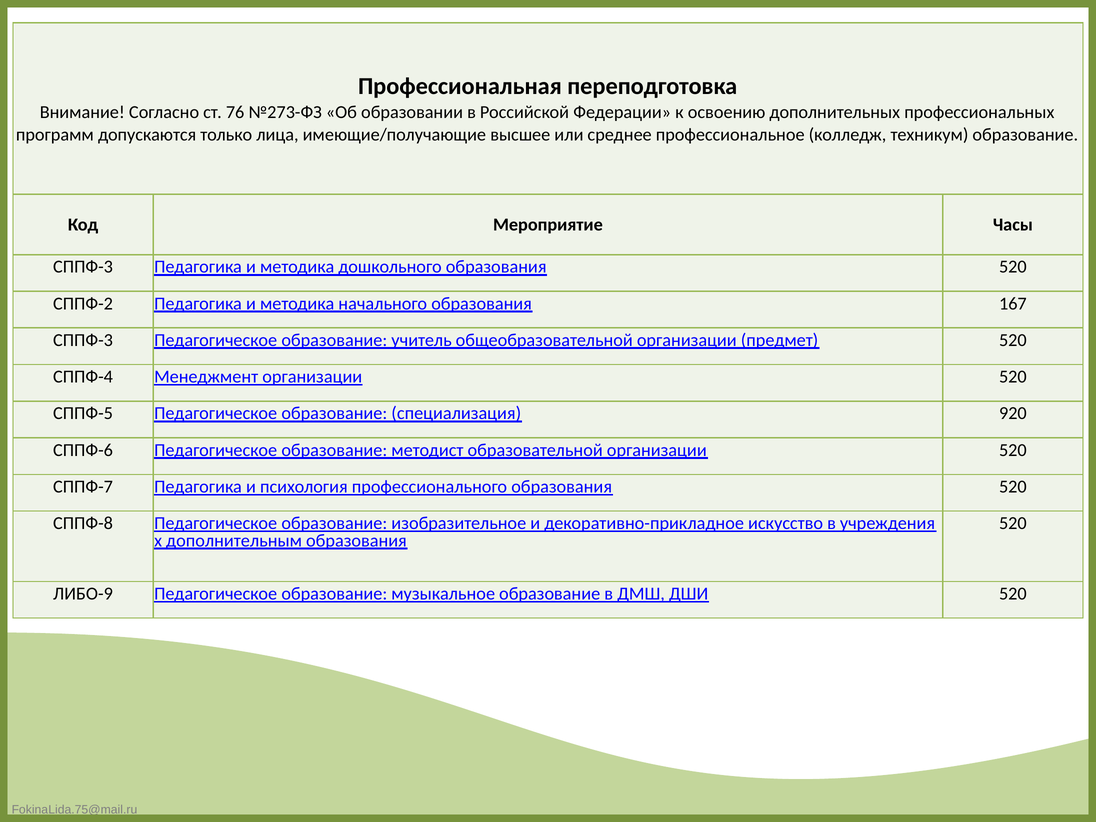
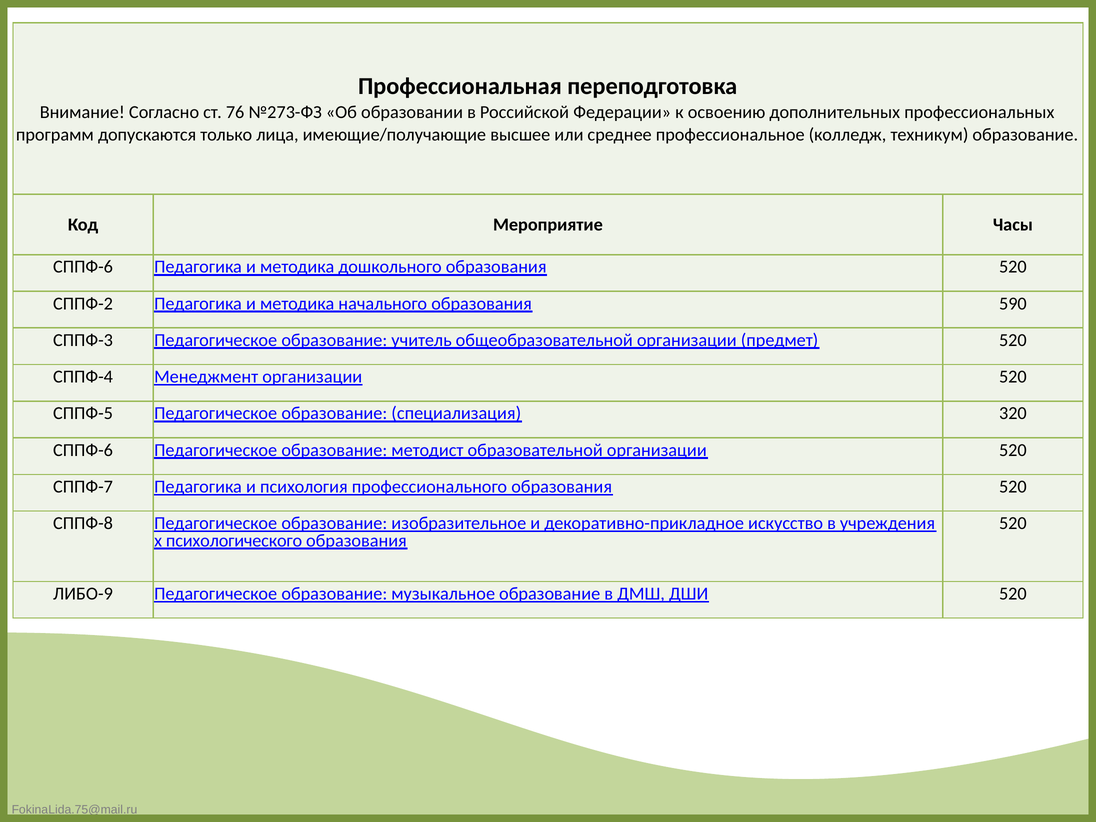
СППФ-3 at (83, 267): СППФ-3 -> СППФ-6
167: 167 -> 590
920: 920 -> 320
дополнительным: дополнительным -> психологического
